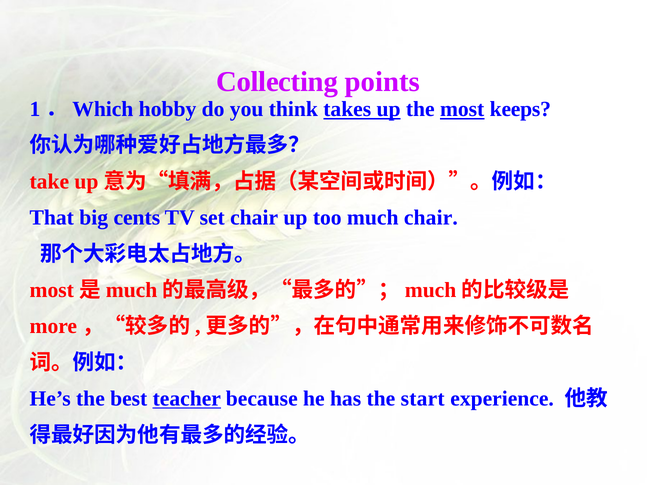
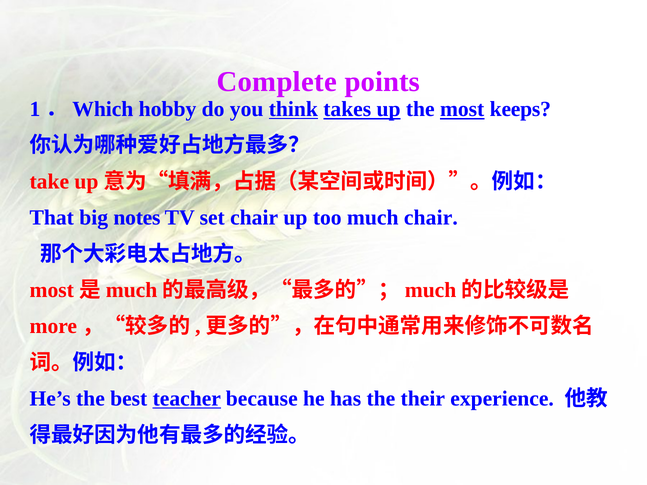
Collecting: Collecting -> Complete
think underline: none -> present
cents: cents -> notes
start: start -> their
